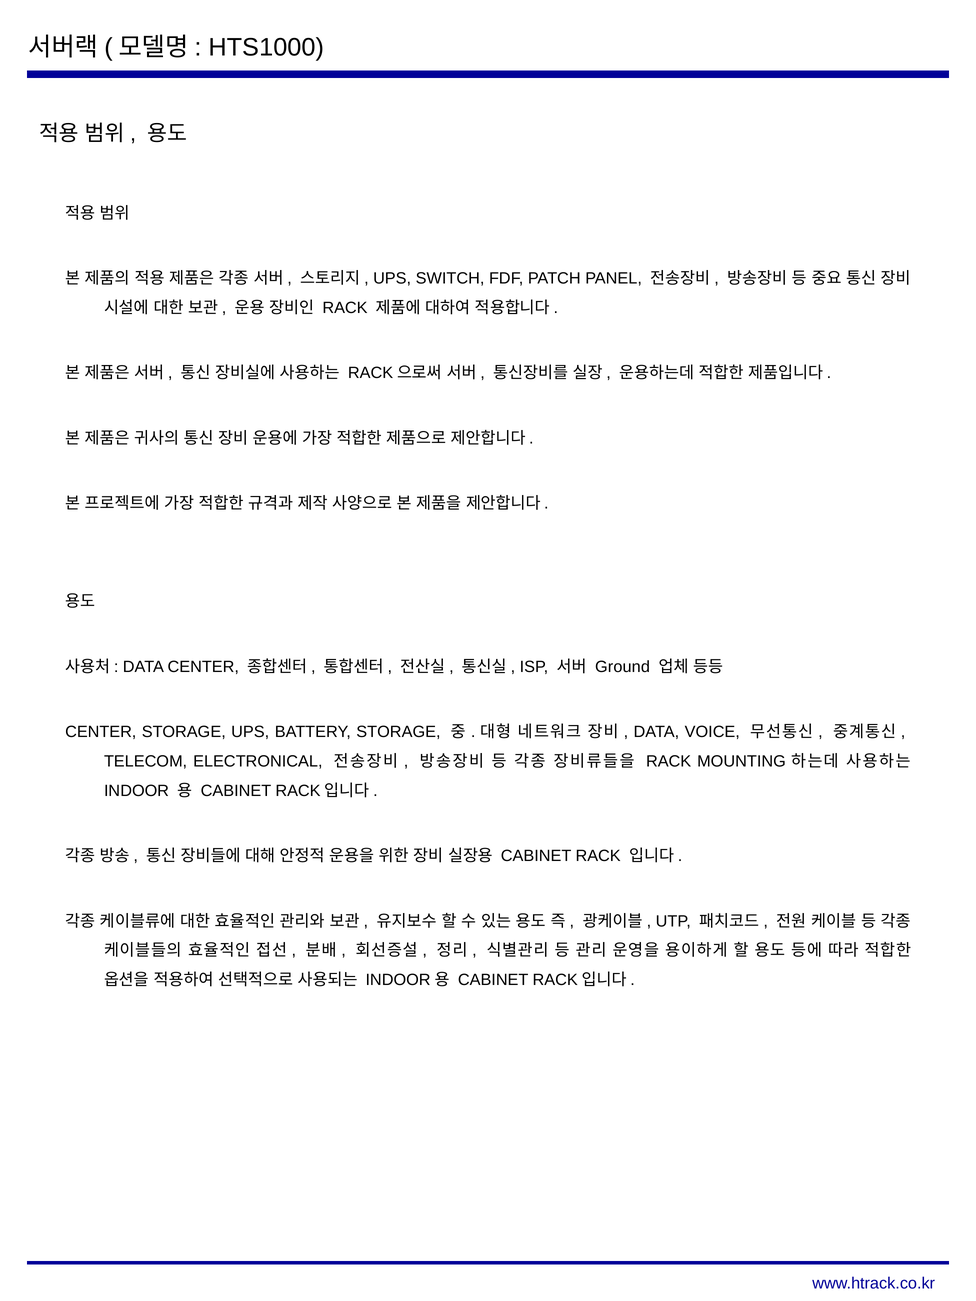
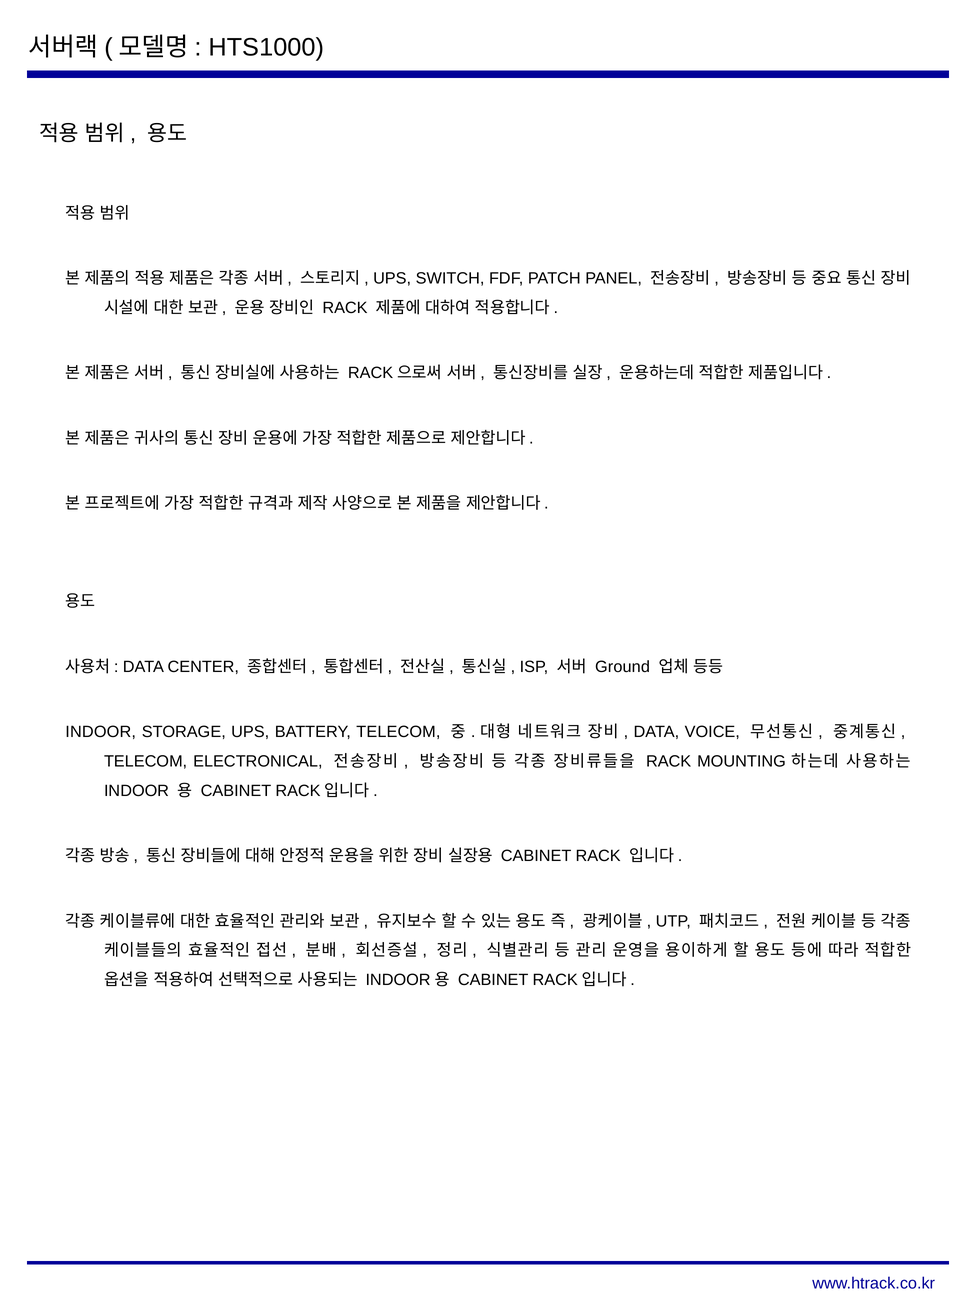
CENTER at (101, 732): CENTER -> INDOOR
BATTERY STORAGE: STORAGE -> TELECOM
